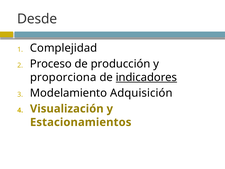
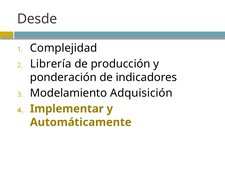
Proceso: Proceso -> Librería
proporciona: proporciona -> ponderación
indicadores underline: present -> none
Visualización: Visualización -> Implementar
Estacionamientos: Estacionamientos -> Automáticamente
